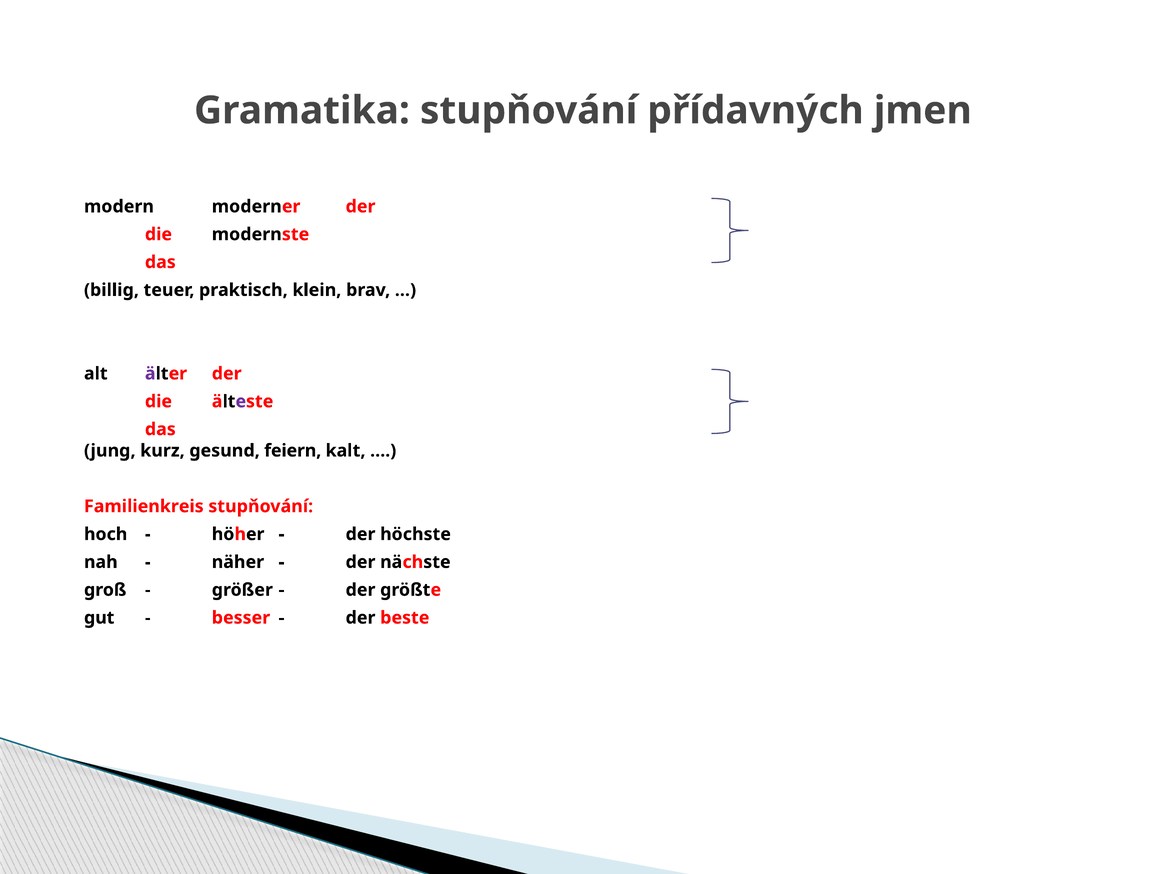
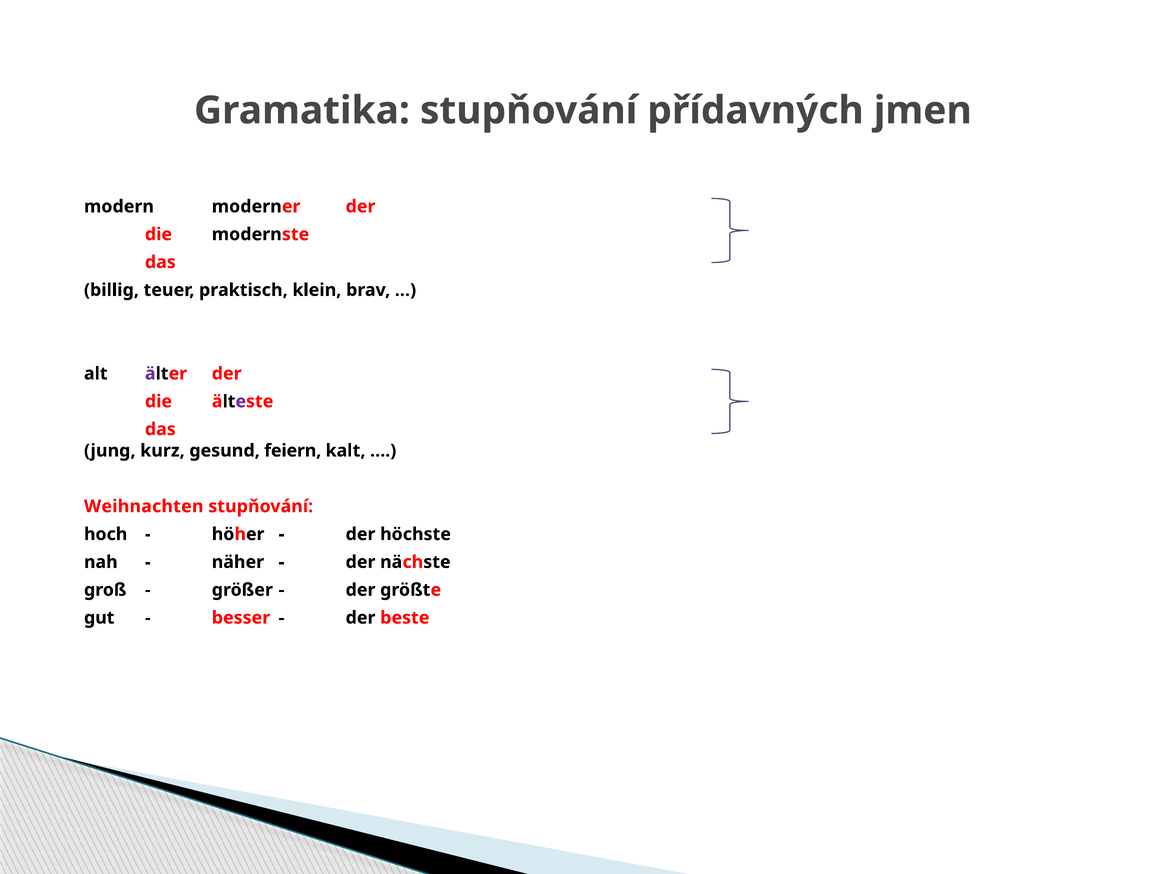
Familienkreis: Familienkreis -> Weihnachten
